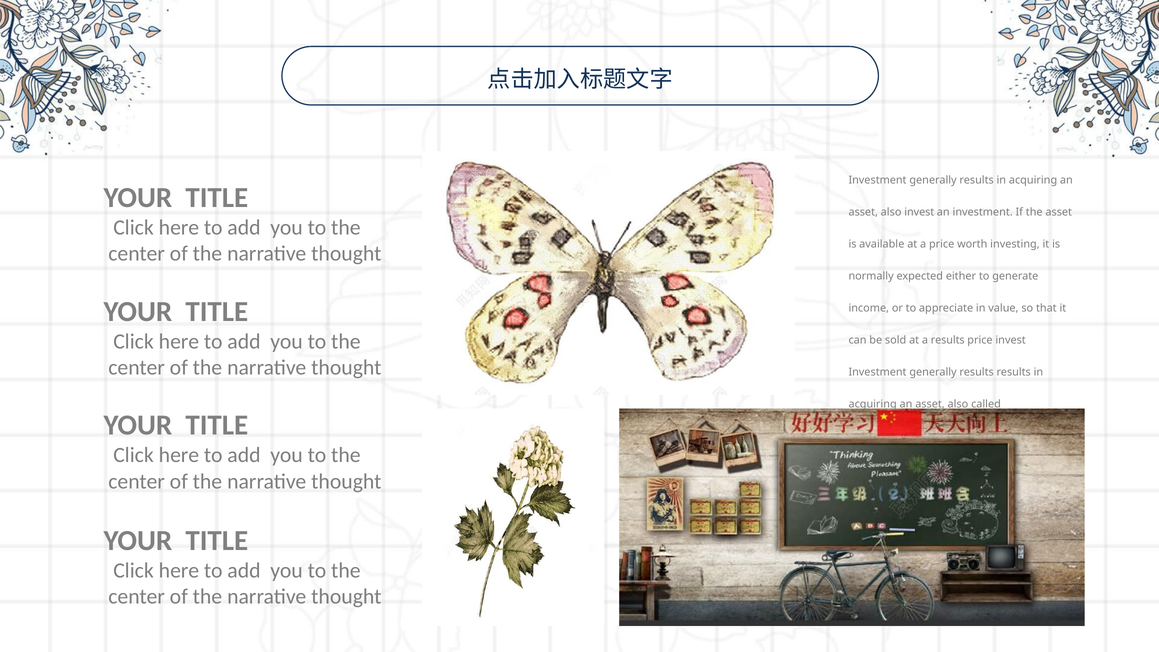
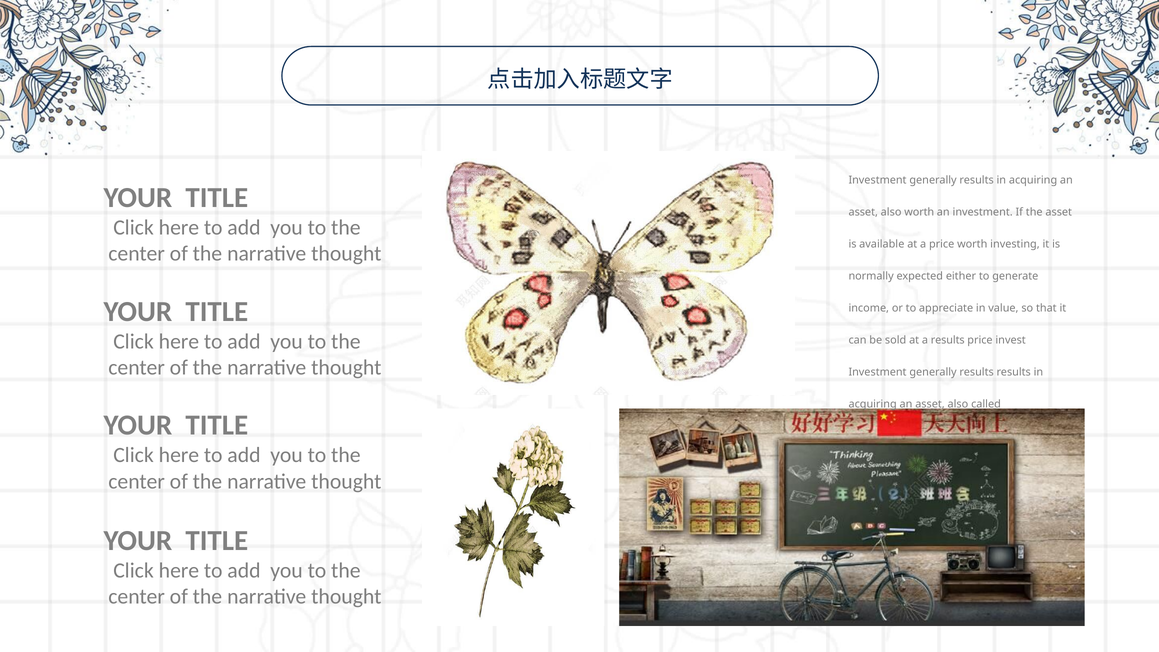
also invest: invest -> worth
